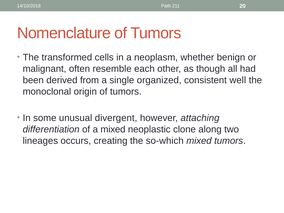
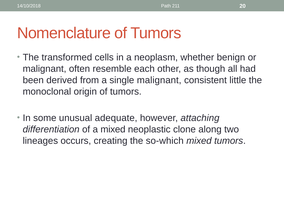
single organized: organized -> malignant
well: well -> little
divergent: divergent -> adequate
